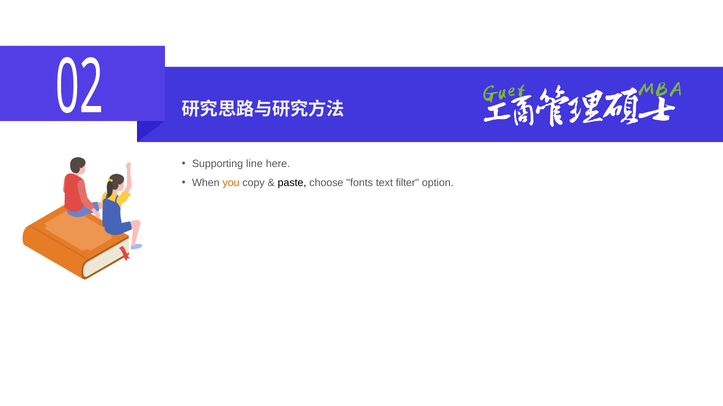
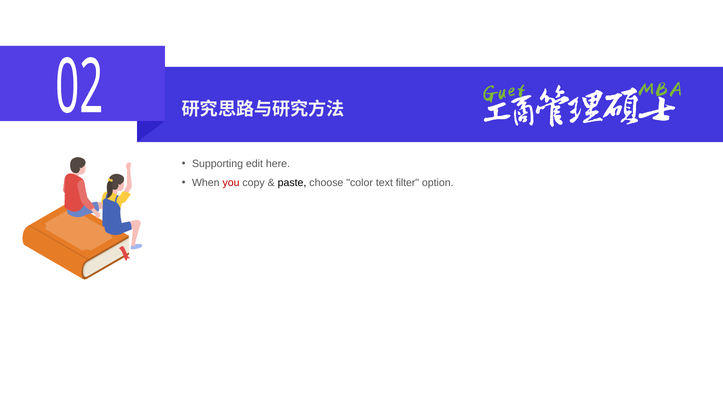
line: line -> edit
you colour: orange -> red
fonts: fonts -> color
